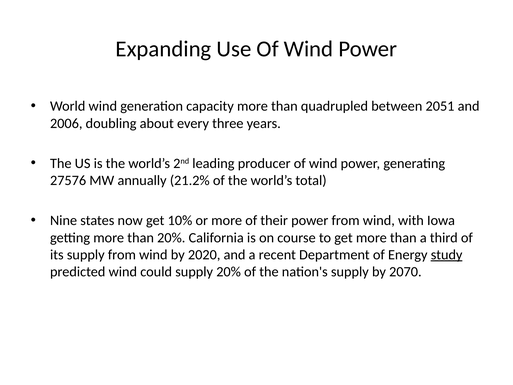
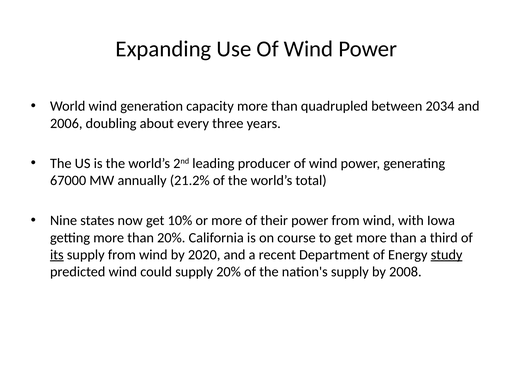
2051: 2051 -> 2034
27576: 27576 -> 67000
its underline: none -> present
2070: 2070 -> 2008
